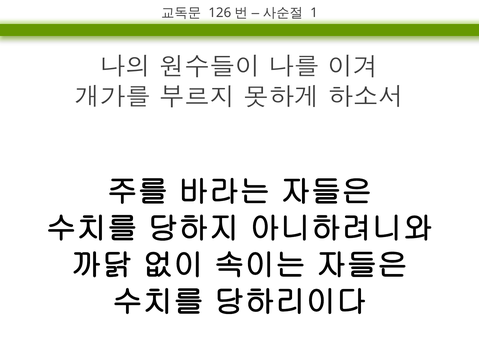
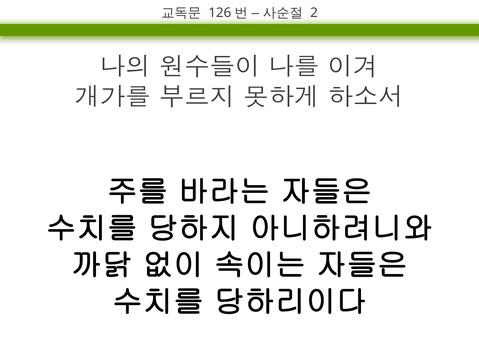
1: 1 -> 2
